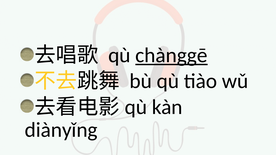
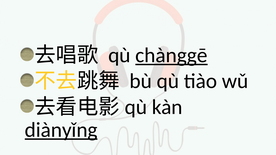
diànyǐng underline: none -> present
